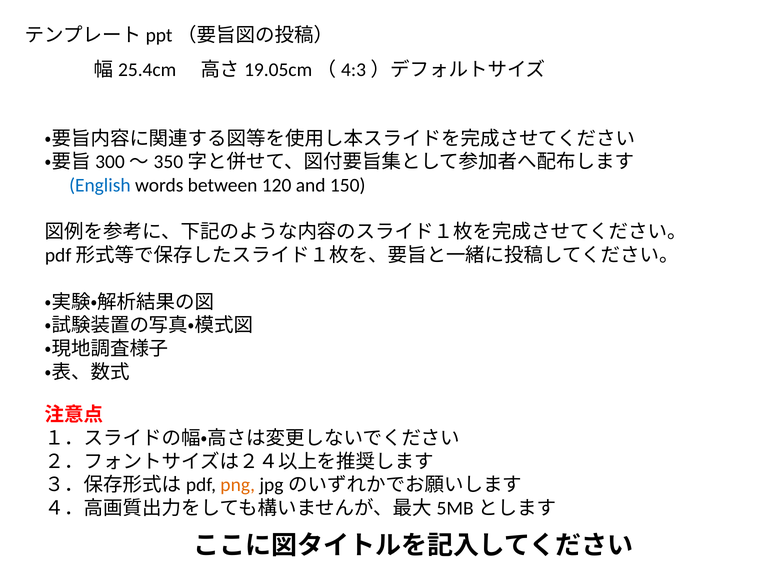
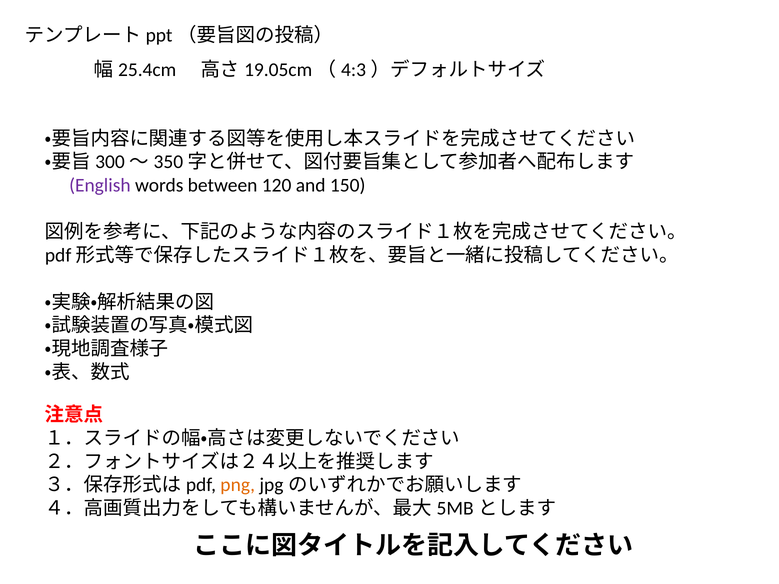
English colour: blue -> purple
